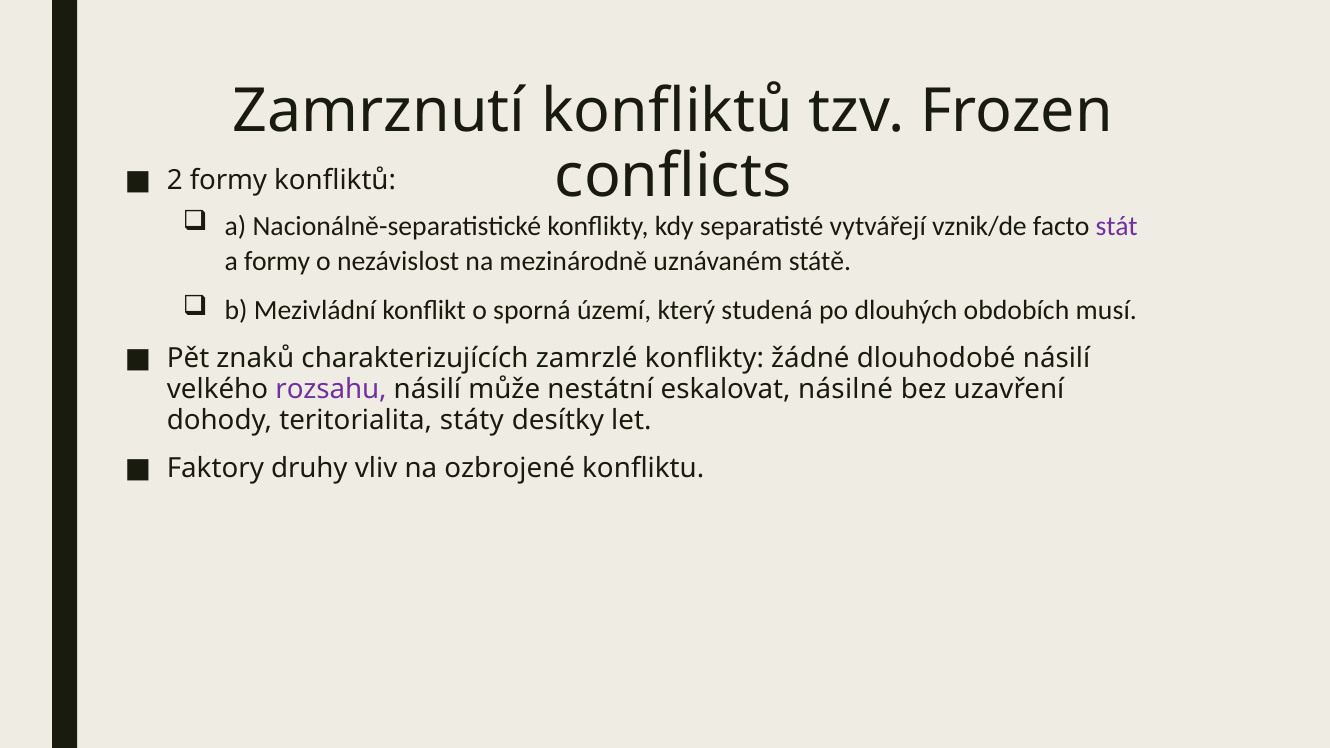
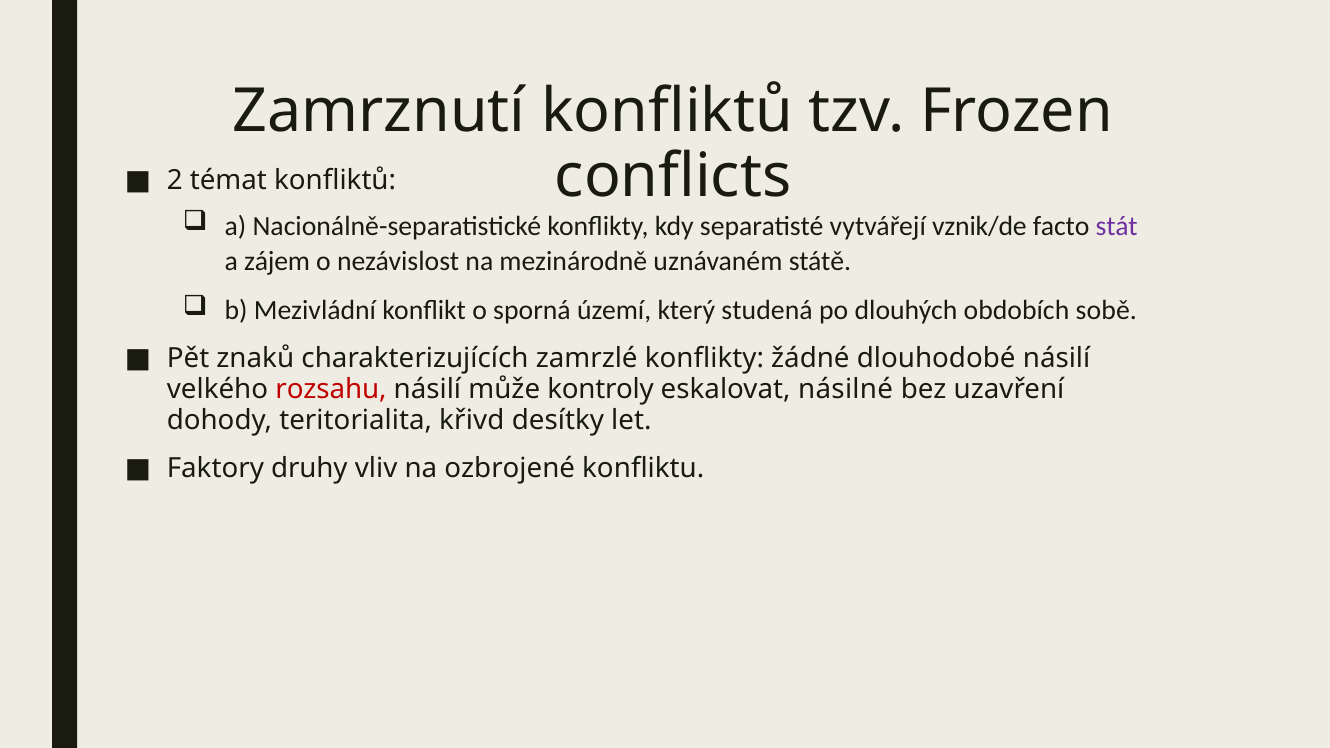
2 formy: formy -> témat
a formy: formy -> zájem
musí: musí -> sobě
rozsahu colour: purple -> red
nestátní: nestátní -> kontroly
státy: státy -> křivd
